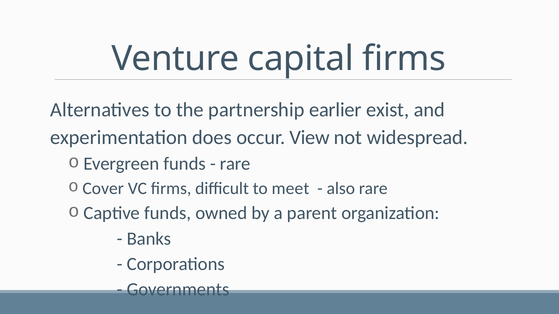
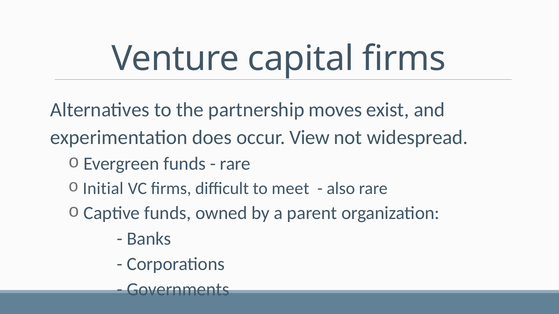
earlier: earlier -> moves
Cover: Cover -> Initial
